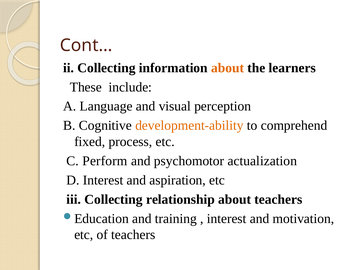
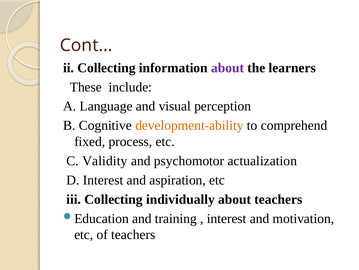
about at (228, 68) colour: orange -> purple
Perform: Perform -> Validity
relationship: relationship -> individually
